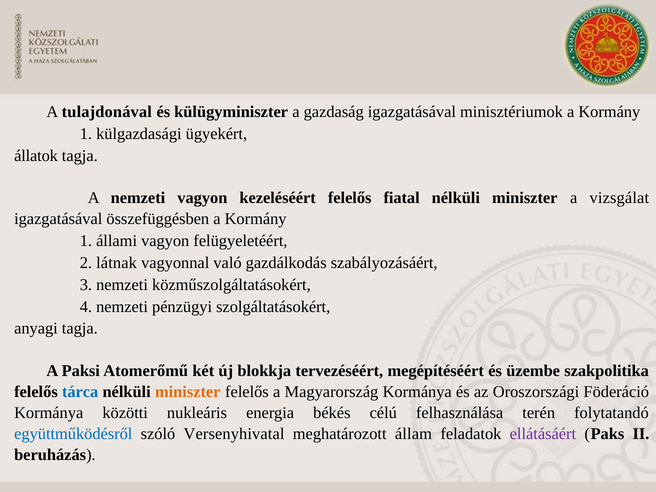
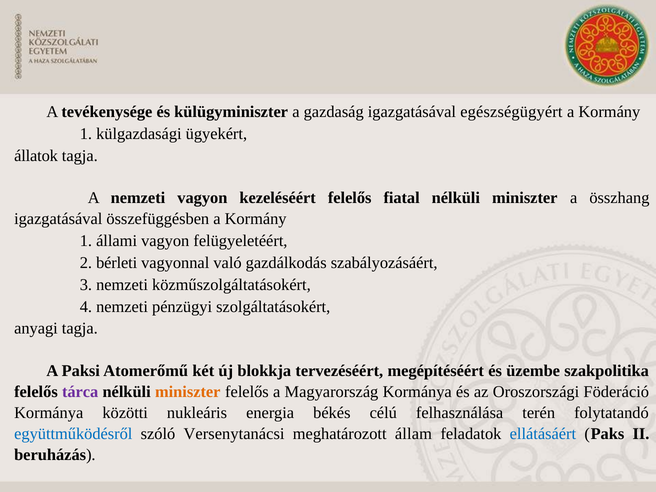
tulajdonával: tulajdonával -> tevékenysége
minisztériumok: minisztériumok -> egészségügyért
vizsgálat: vizsgálat -> összhang
látnak: látnak -> bérleti
tárca colour: blue -> purple
Versenyhivatal: Versenyhivatal -> Versenytanácsi
ellátásáért colour: purple -> blue
